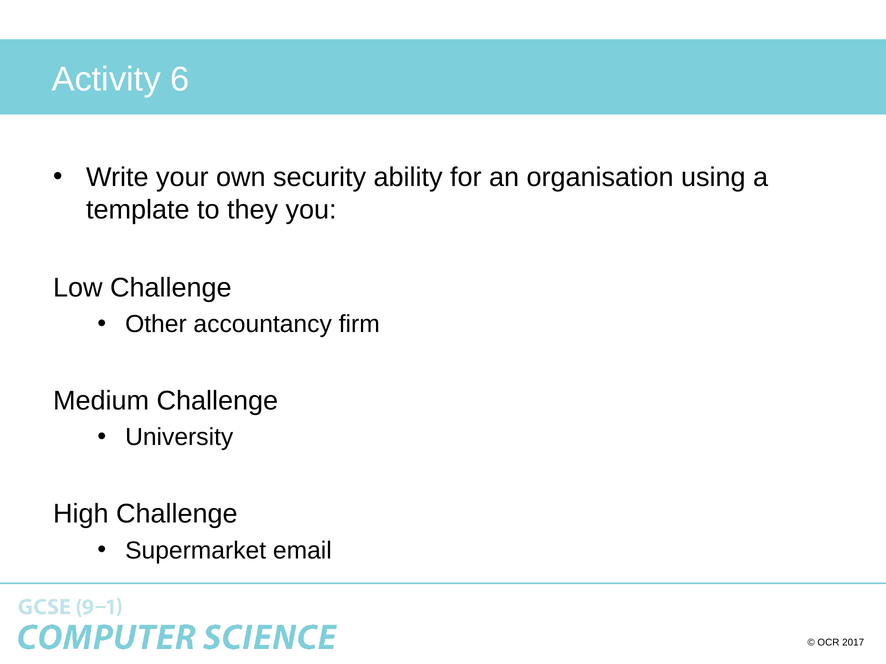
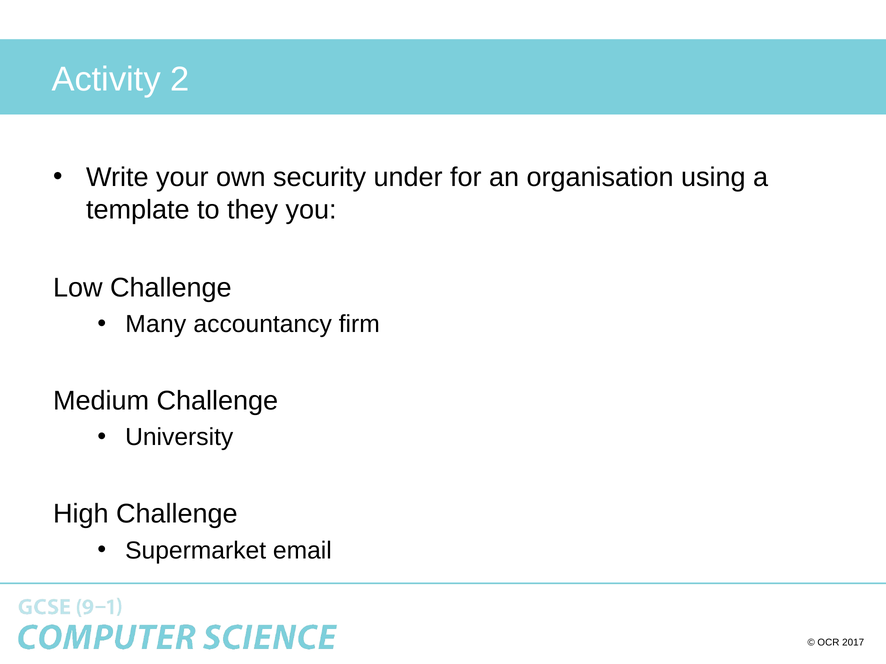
6: 6 -> 2
ability: ability -> under
Other: Other -> Many
